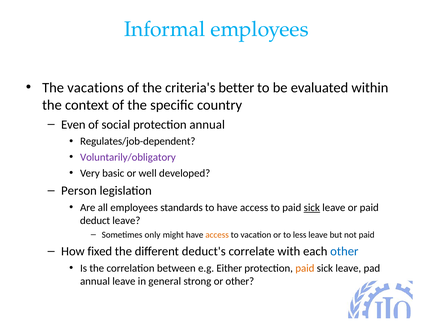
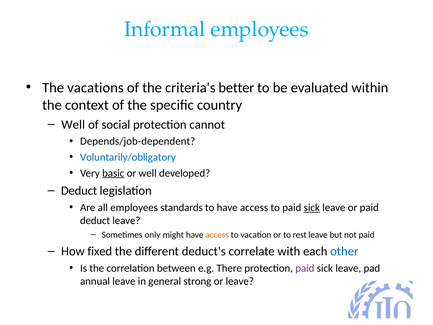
Even at (73, 124): Even -> Well
protection annual: annual -> cannot
Regulates/job-dependent: Regulates/job-dependent -> Depends/job-dependent
Voluntarily/obligatory colour: purple -> blue
basic underline: none -> present
Person at (79, 191): Person -> Deduct
less: less -> rest
Either: Either -> There
paid at (305, 268) colour: orange -> purple
or other: other -> leave
